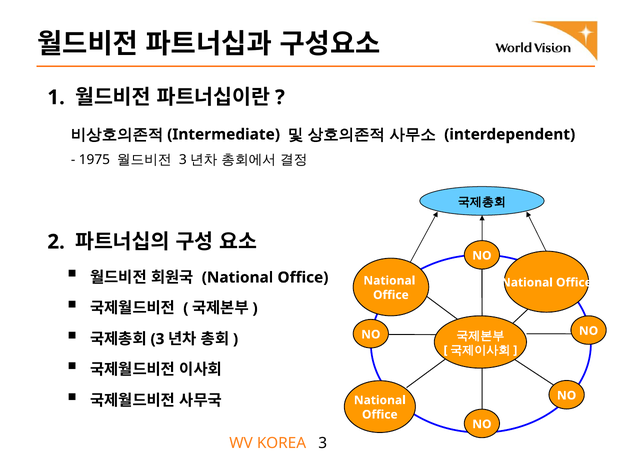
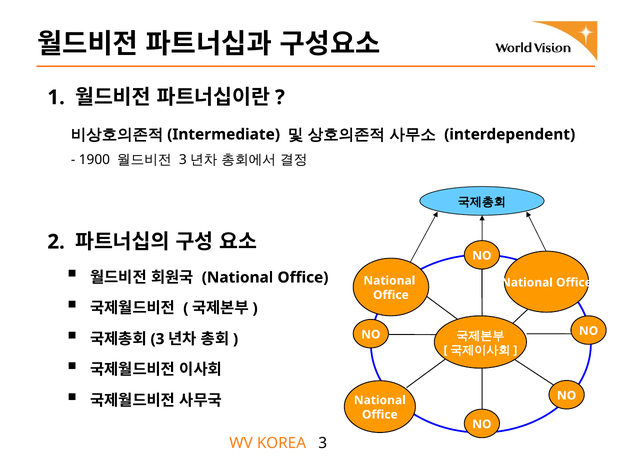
1975: 1975 -> 1900
